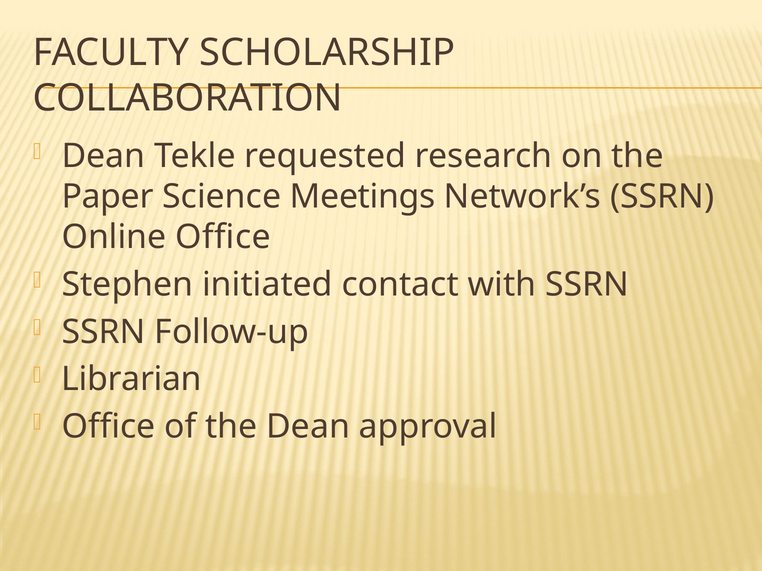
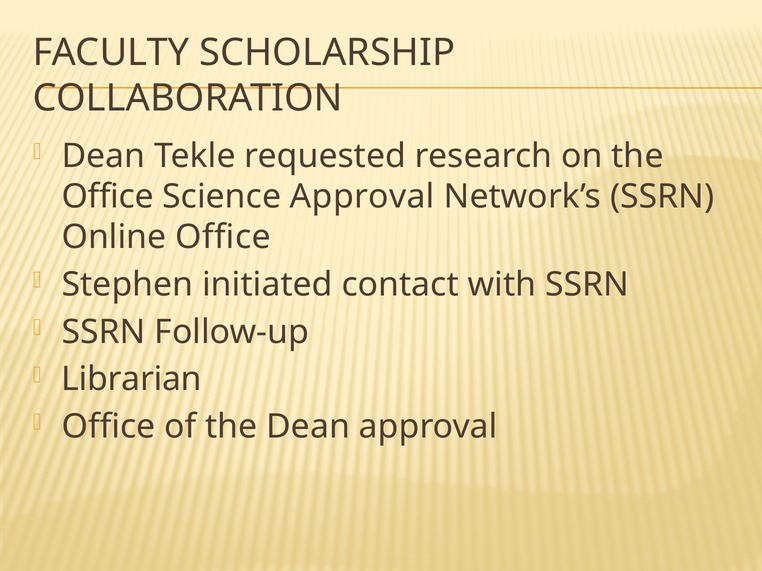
Paper at (108, 197): Paper -> Office
Science Meetings: Meetings -> Approval
